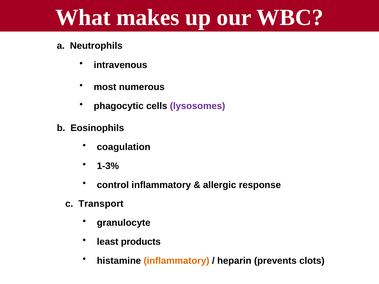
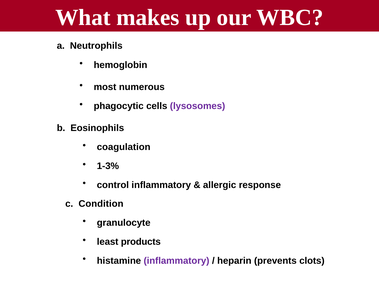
intravenous: intravenous -> hemoglobin
Transport: Transport -> Condition
inflammatory at (177, 261) colour: orange -> purple
